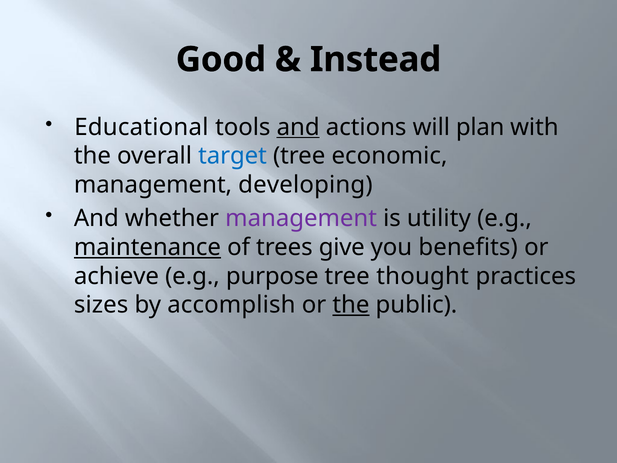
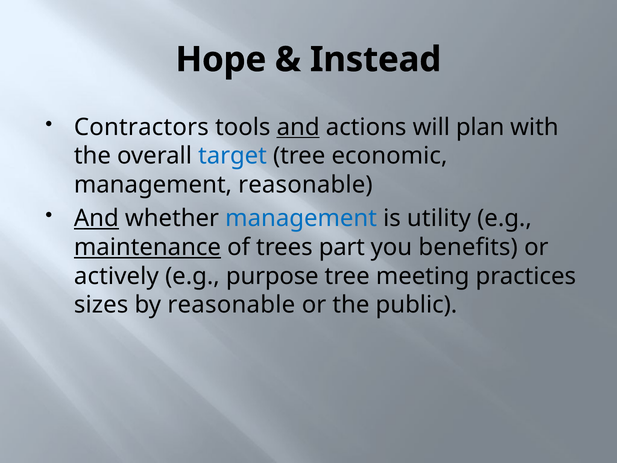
Good: Good -> Hope
Educational: Educational -> Contractors
management developing: developing -> reasonable
And at (96, 218) underline: none -> present
management at (301, 218) colour: purple -> blue
give: give -> part
achieve: achieve -> actively
thought: thought -> meeting
by accomplish: accomplish -> reasonable
the at (351, 305) underline: present -> none
